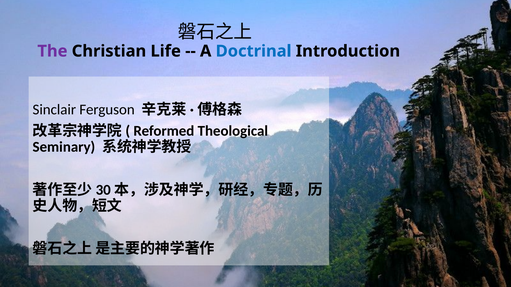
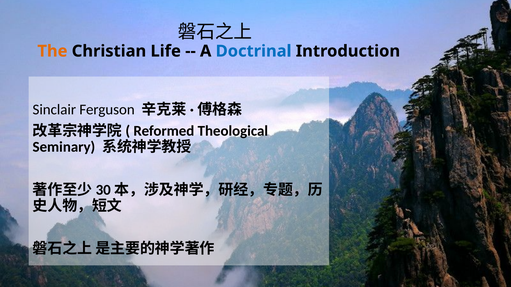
The colour: purple -> orange
